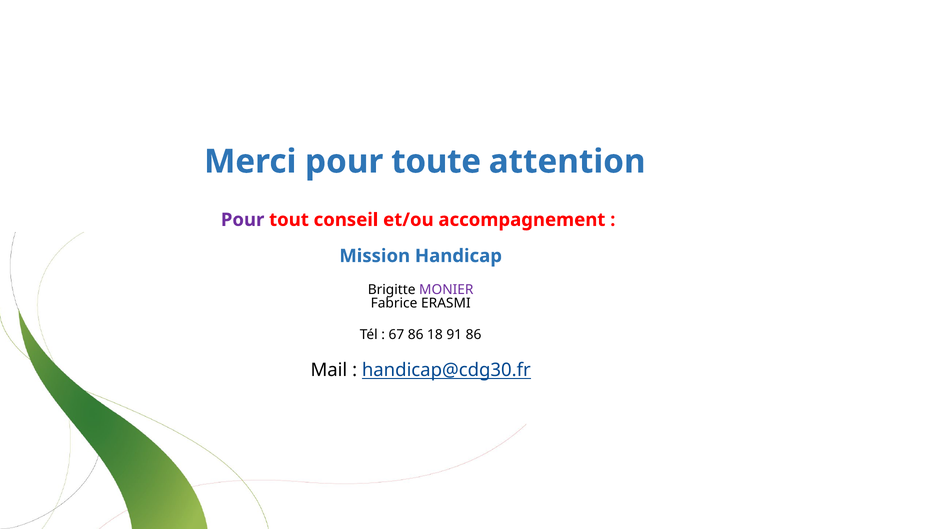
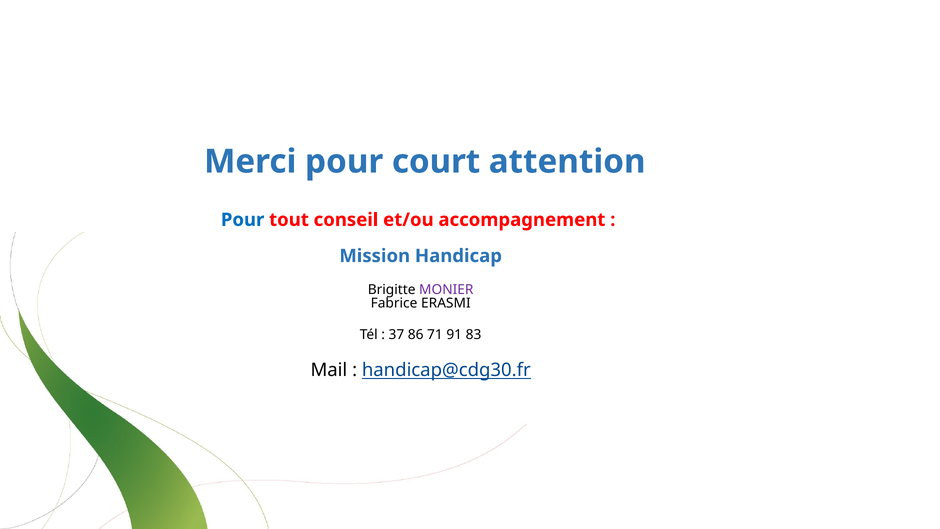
toute: toute -> court
Pour at (243, 220) colour: purple -> blue
67: 67 -> 37
18: 18 -> 71
91 86: 86 -> 83
